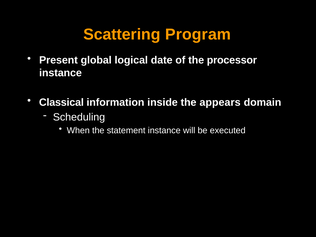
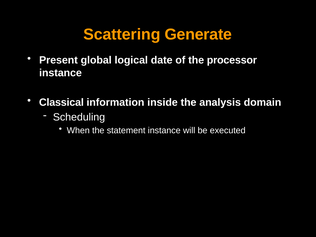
Program: Program -> Generate
appears: appears -> analysis
